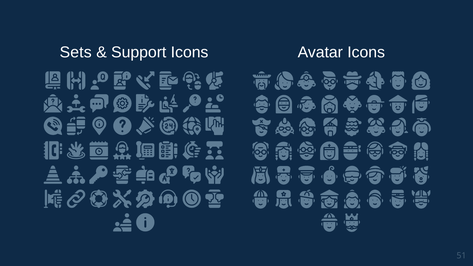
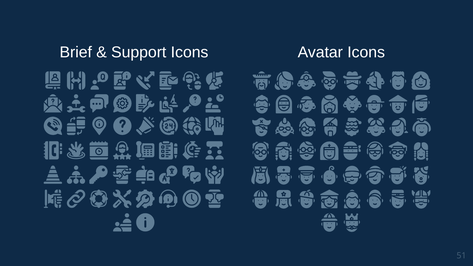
Sets: Sets -> Brief
